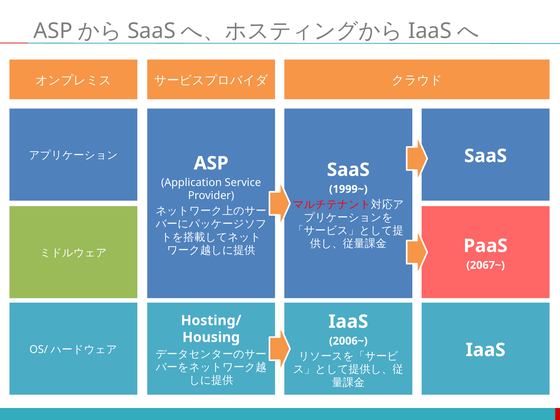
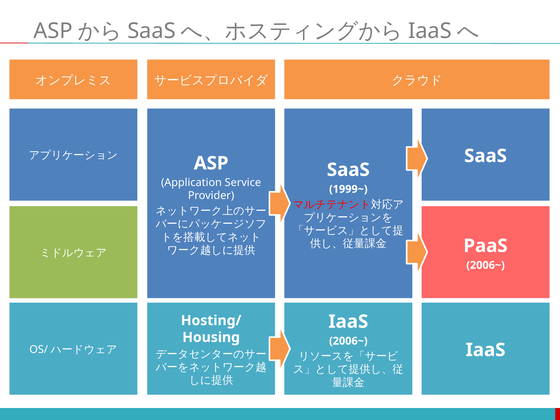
2067~ at (486, 265): 2067~ -> 2006~
